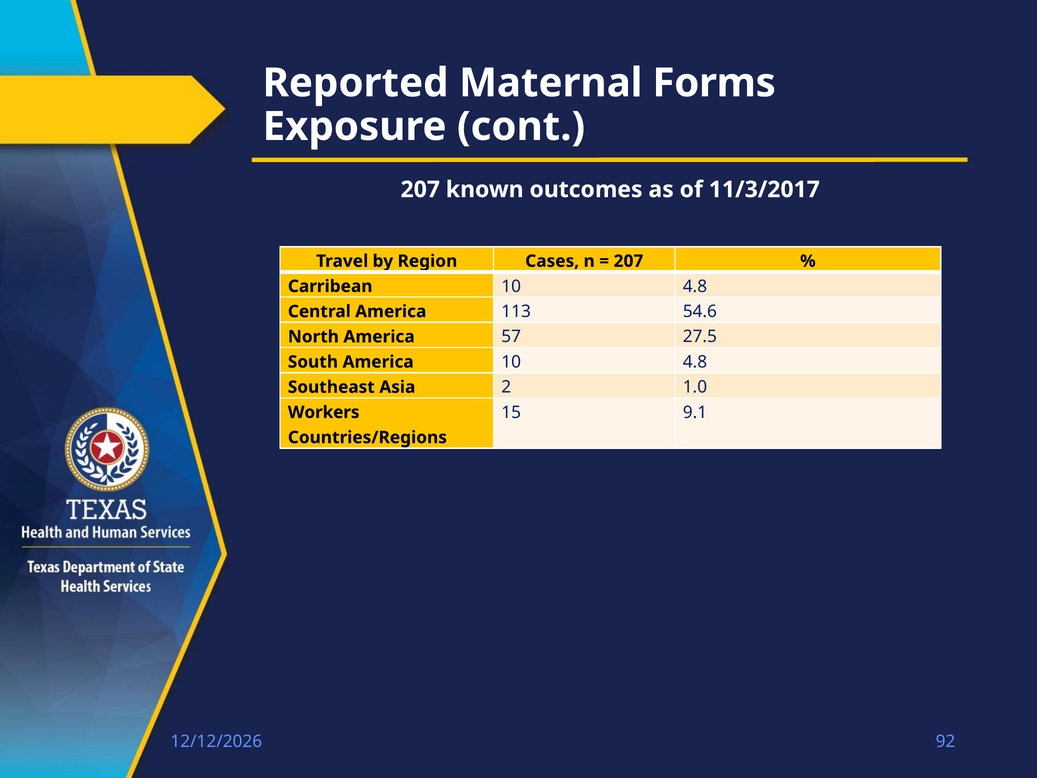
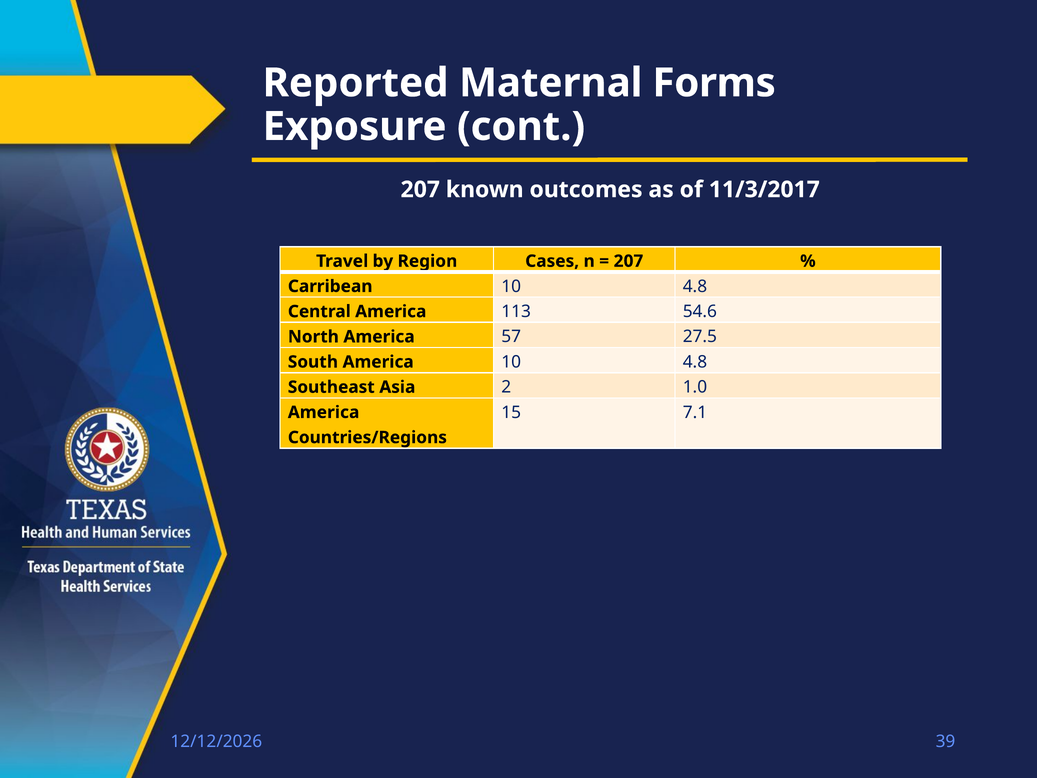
9.1: 9.1 -> 7.1
Workers at (324, 412): Workers -> America
92: 92 -> 39
